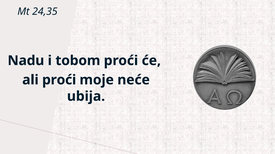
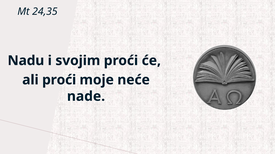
tobom: tobom -> svojim
ubija: ubija -> nade
